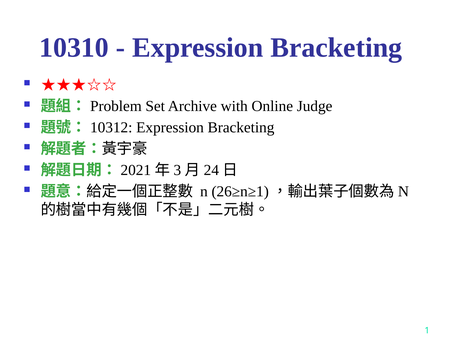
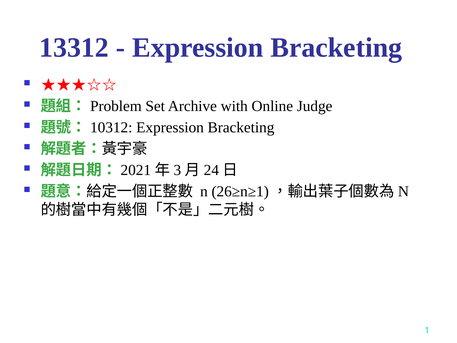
10310: 10310 -> 13312
